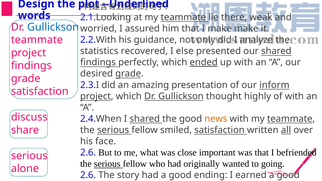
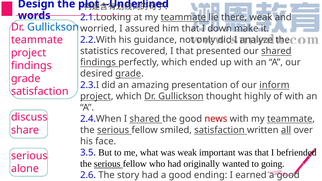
I make: make -> down
I else: else -> that
ended underline: present -> none
news colour: orange -> red
2.6 at (88, 153): 2.6 -> 3.5
was close: close -> weak
